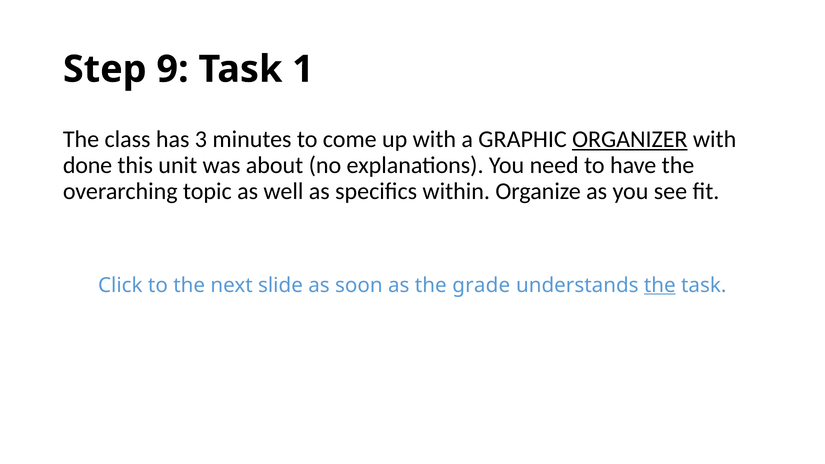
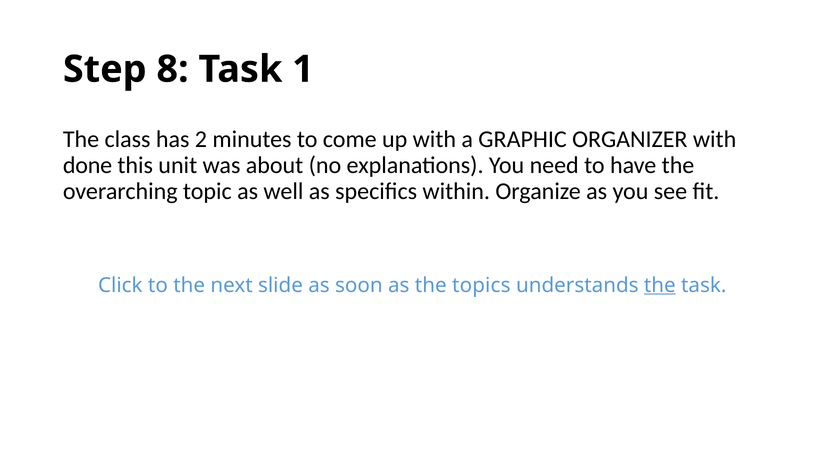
9: 9 -> 8
3: 3 -> 2
ORGANIZER underline: present -> none
grade: grade -> topics
